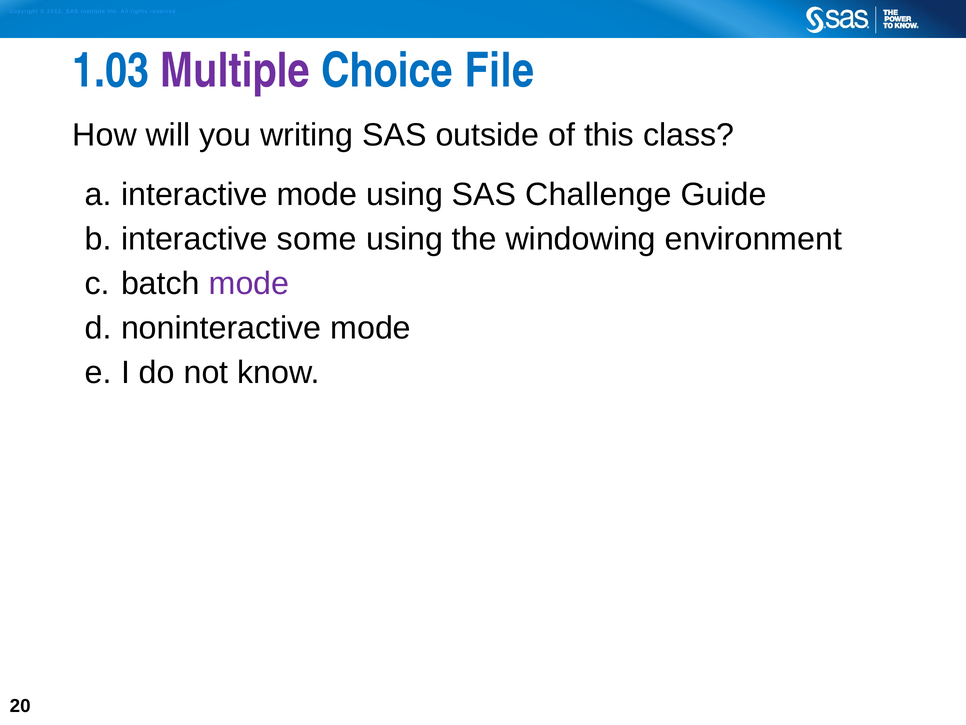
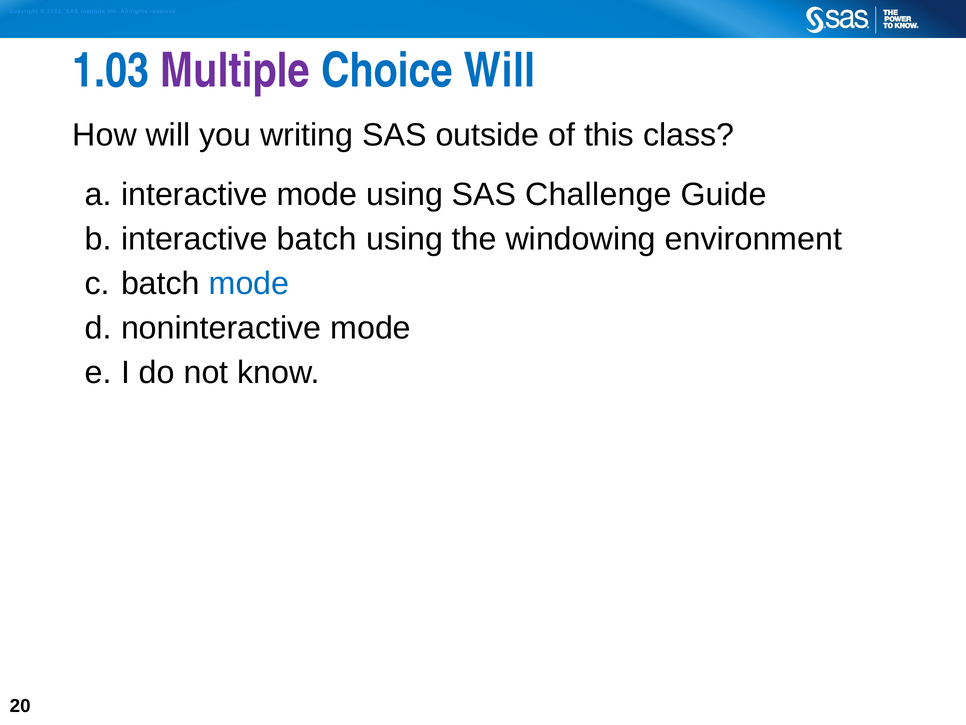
Choice File: File -> Will
interactive some: some -> batch
mode at (249, 284) colour: purple -> blue
